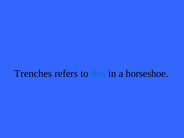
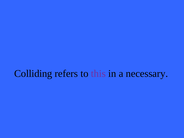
Trenches: Trenches -> Colliding
this colour: blue -> purple
horseshoe: horseshoe -> necessary
